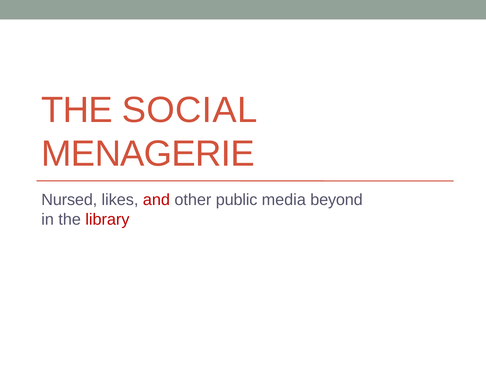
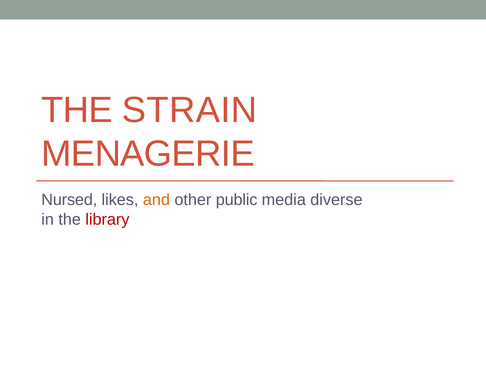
SOCIAL: SOCIAL -> STRAIN
and colour: red -> orange
beyond: beyond -> diverse
